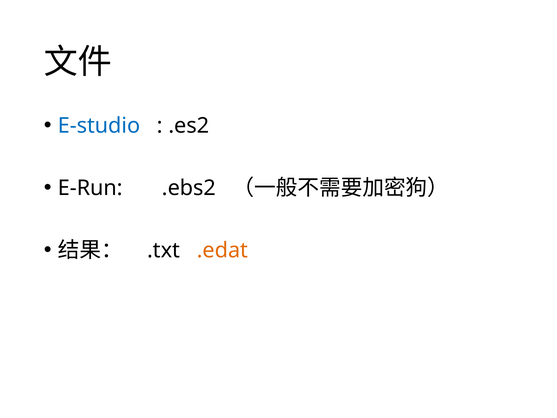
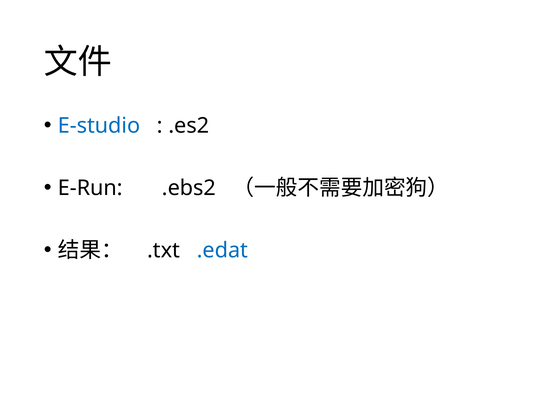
.edat colour: orange -> blue
